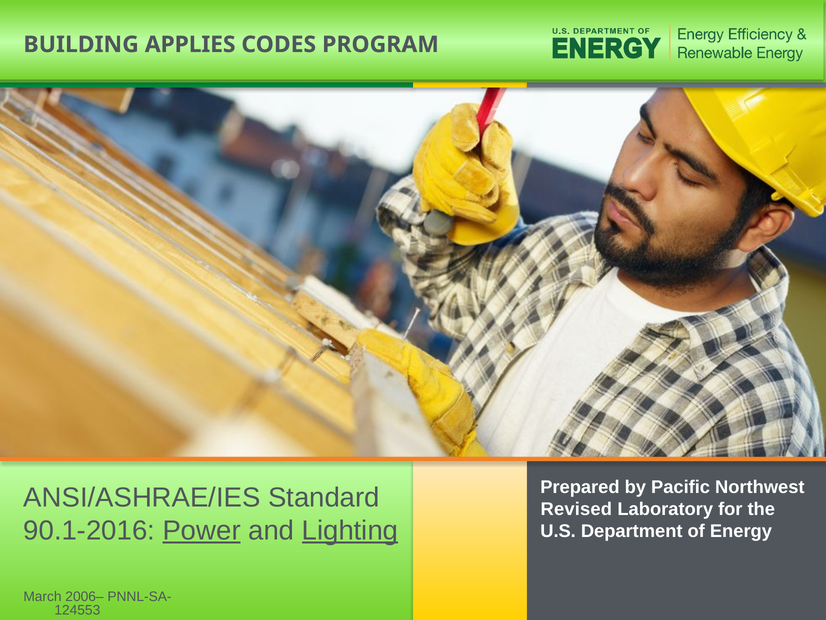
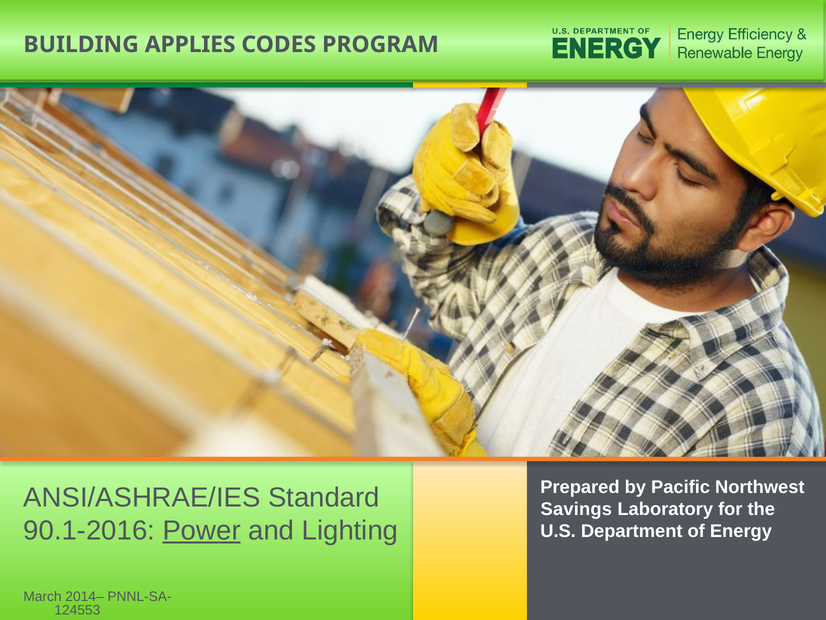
Revised: Revised -> Savings
Lighting underline: present -> none
2006–: 2006– -> 2014–
